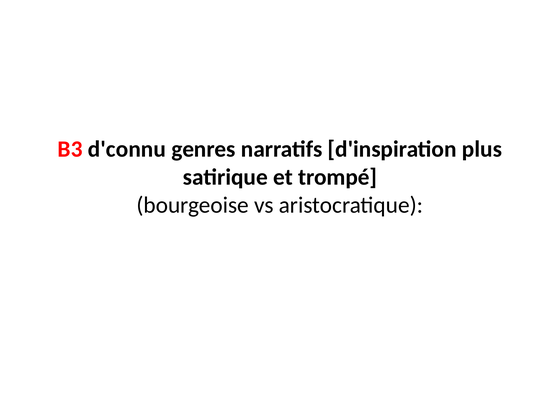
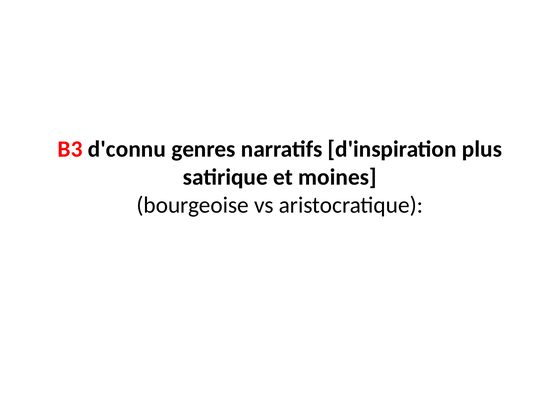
trompé: trompé -> moines
